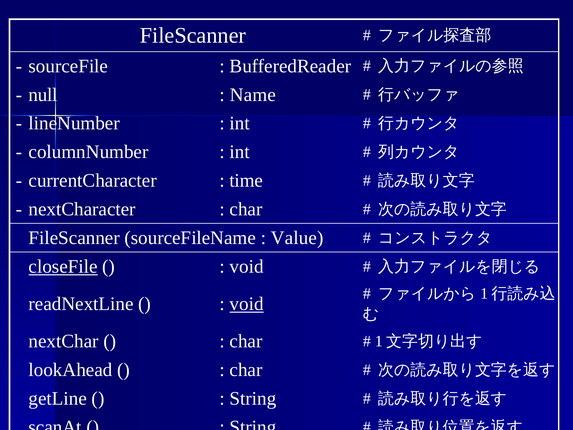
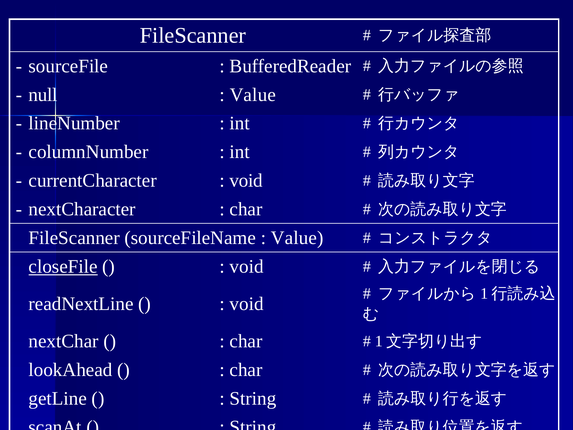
Name at (253, 95): Name -> Value
time at (246, 181): time -> void
void at (247, 304) underline: present -> none
